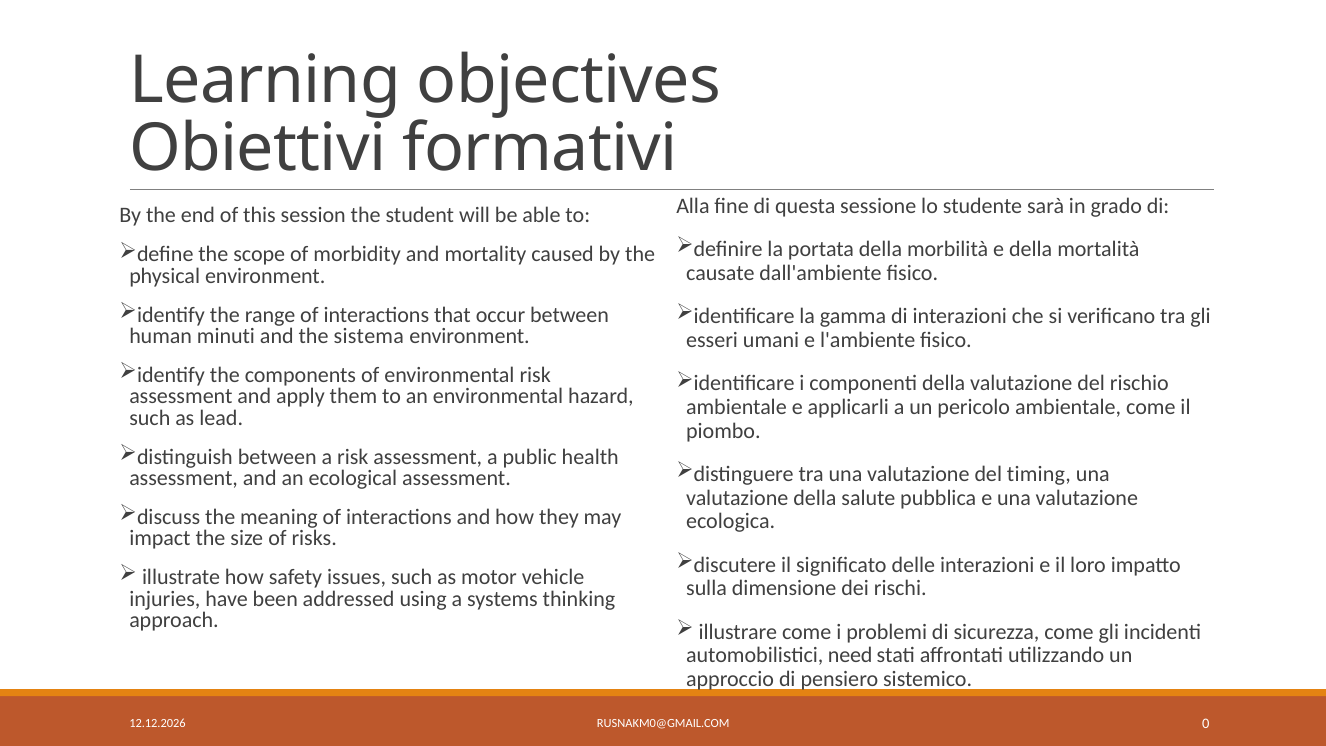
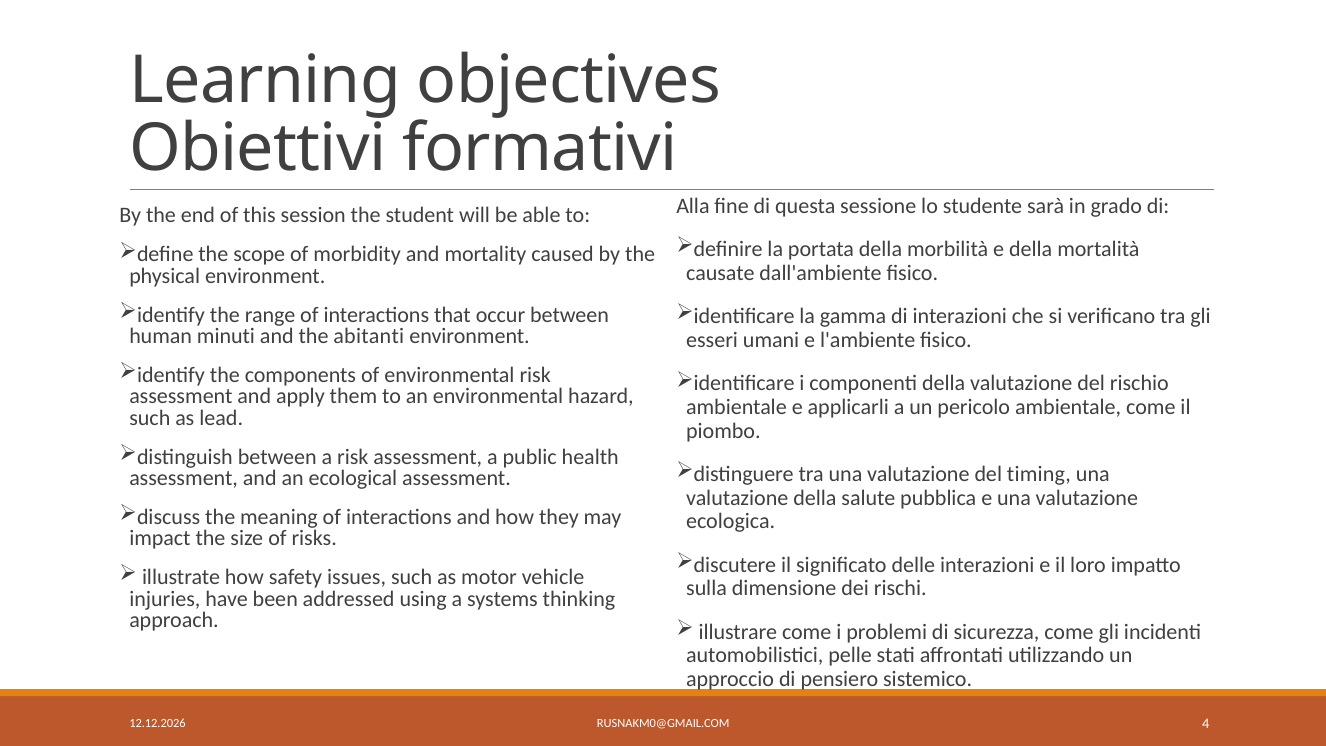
sistema: sistema -> abitanti
need: need -> pelle
0: 0 -> 4
